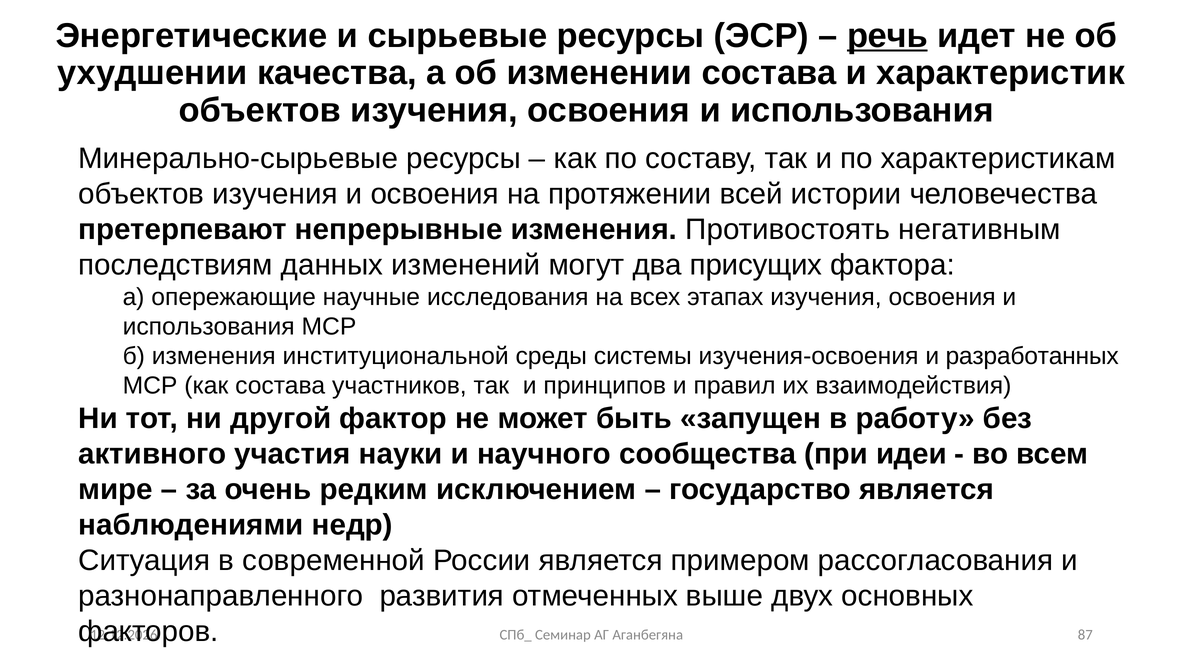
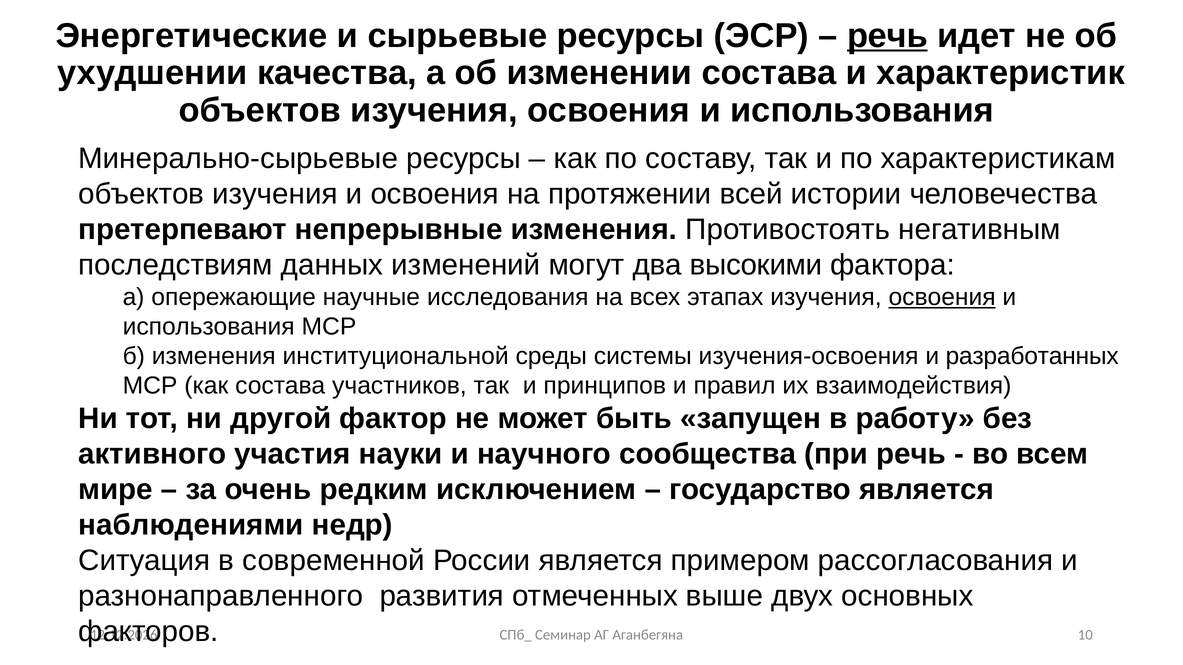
присущих: присущих -> высокими
освоения at (942, 297) underline: none -> present
при идеи: идеи -> речь
87: 87 -> 10
